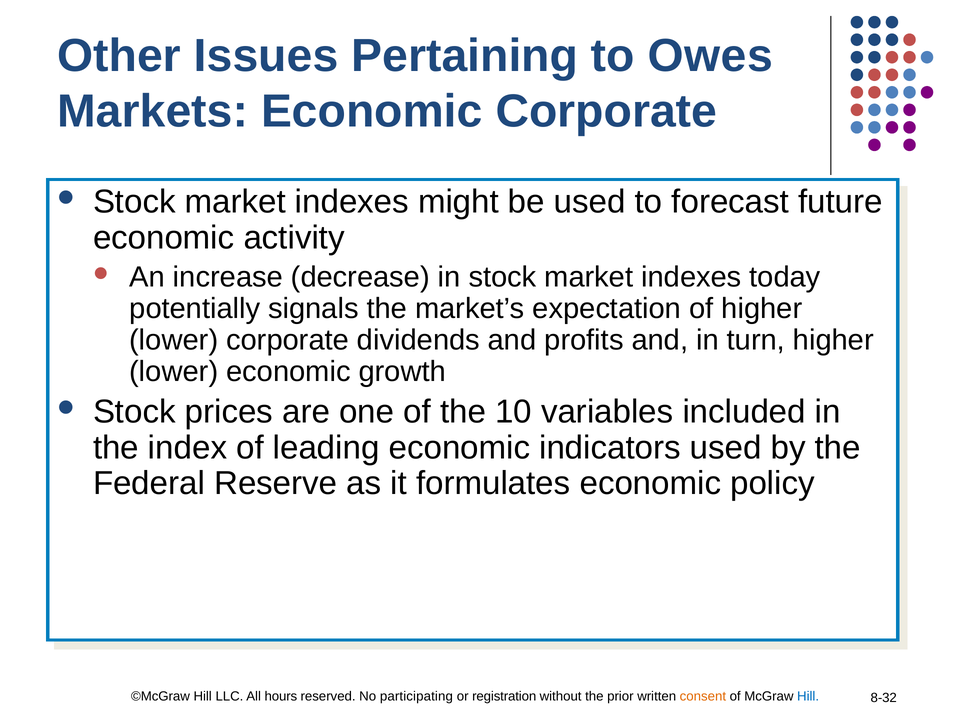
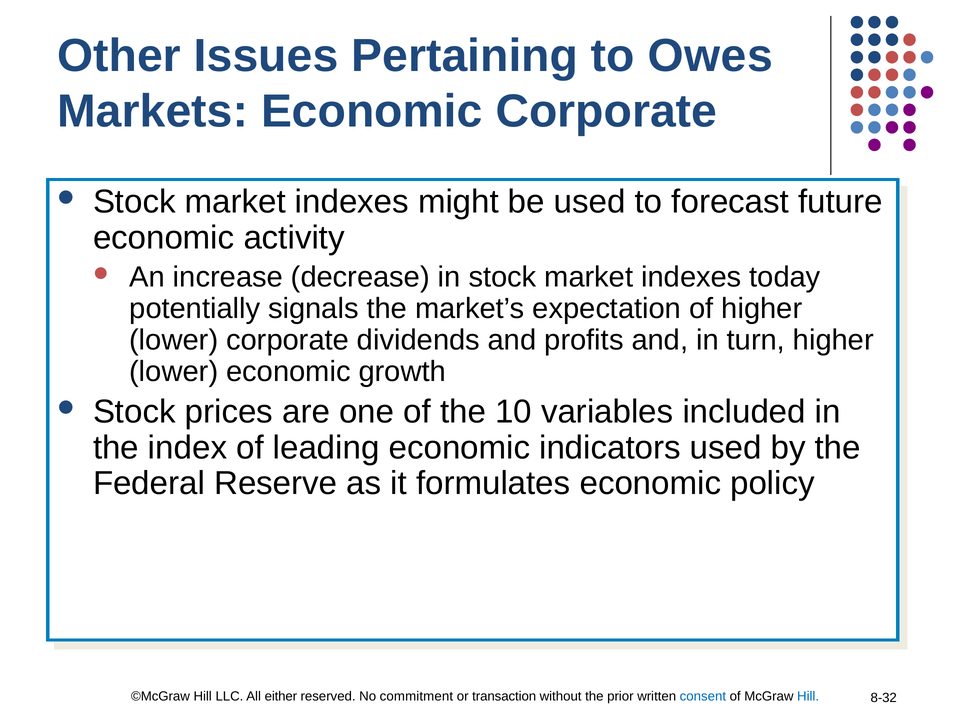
hours: hours -> either
participating: participating -> commitment
registration: registration -> transaction
consent colour: orange -> blue
